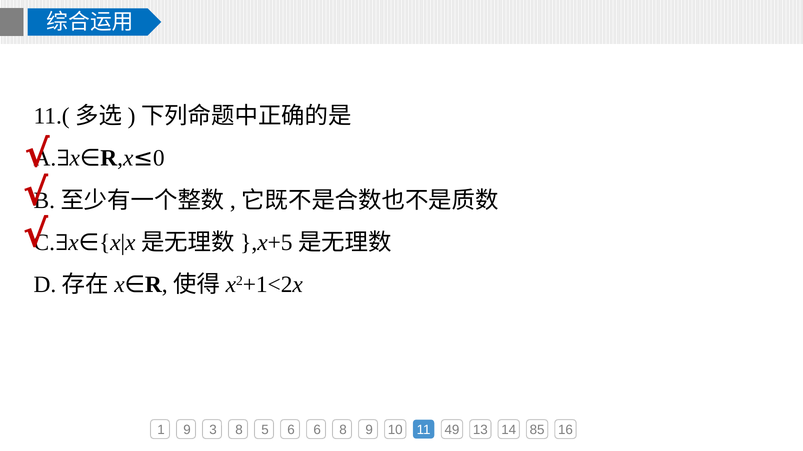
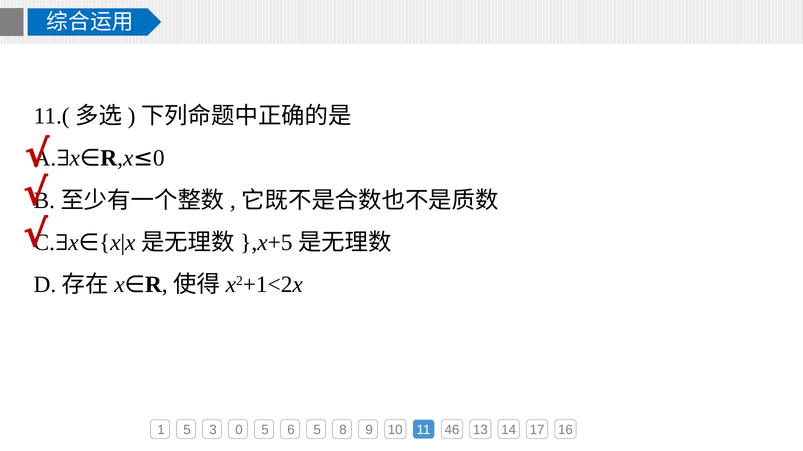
1 9: 9 -> 5
3 8: 8 -> 0
6 6: 6 -> 5
49: 49 -> 46
85: 85 -> 17
